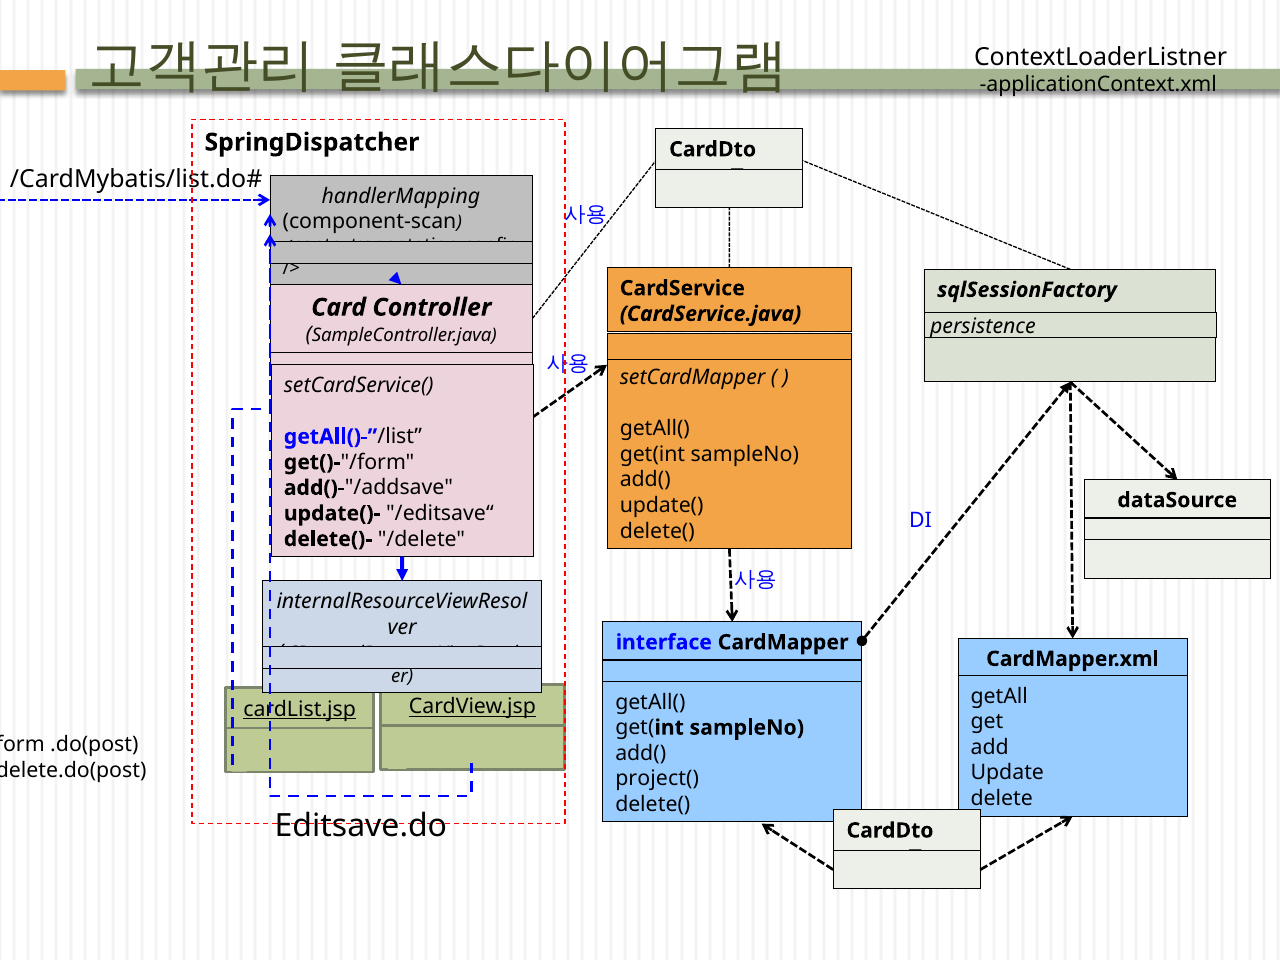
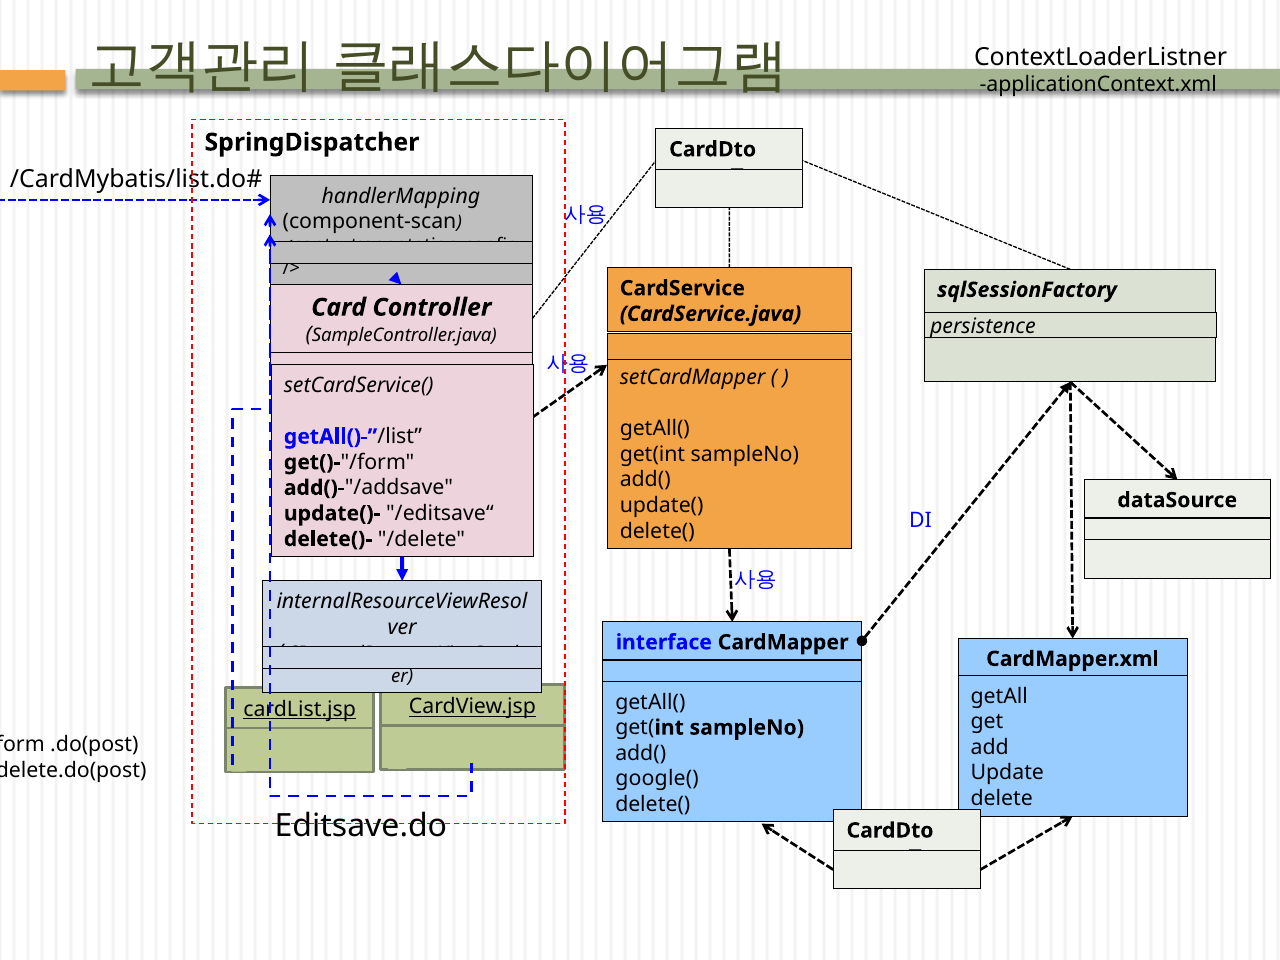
project(: project( -> google(
